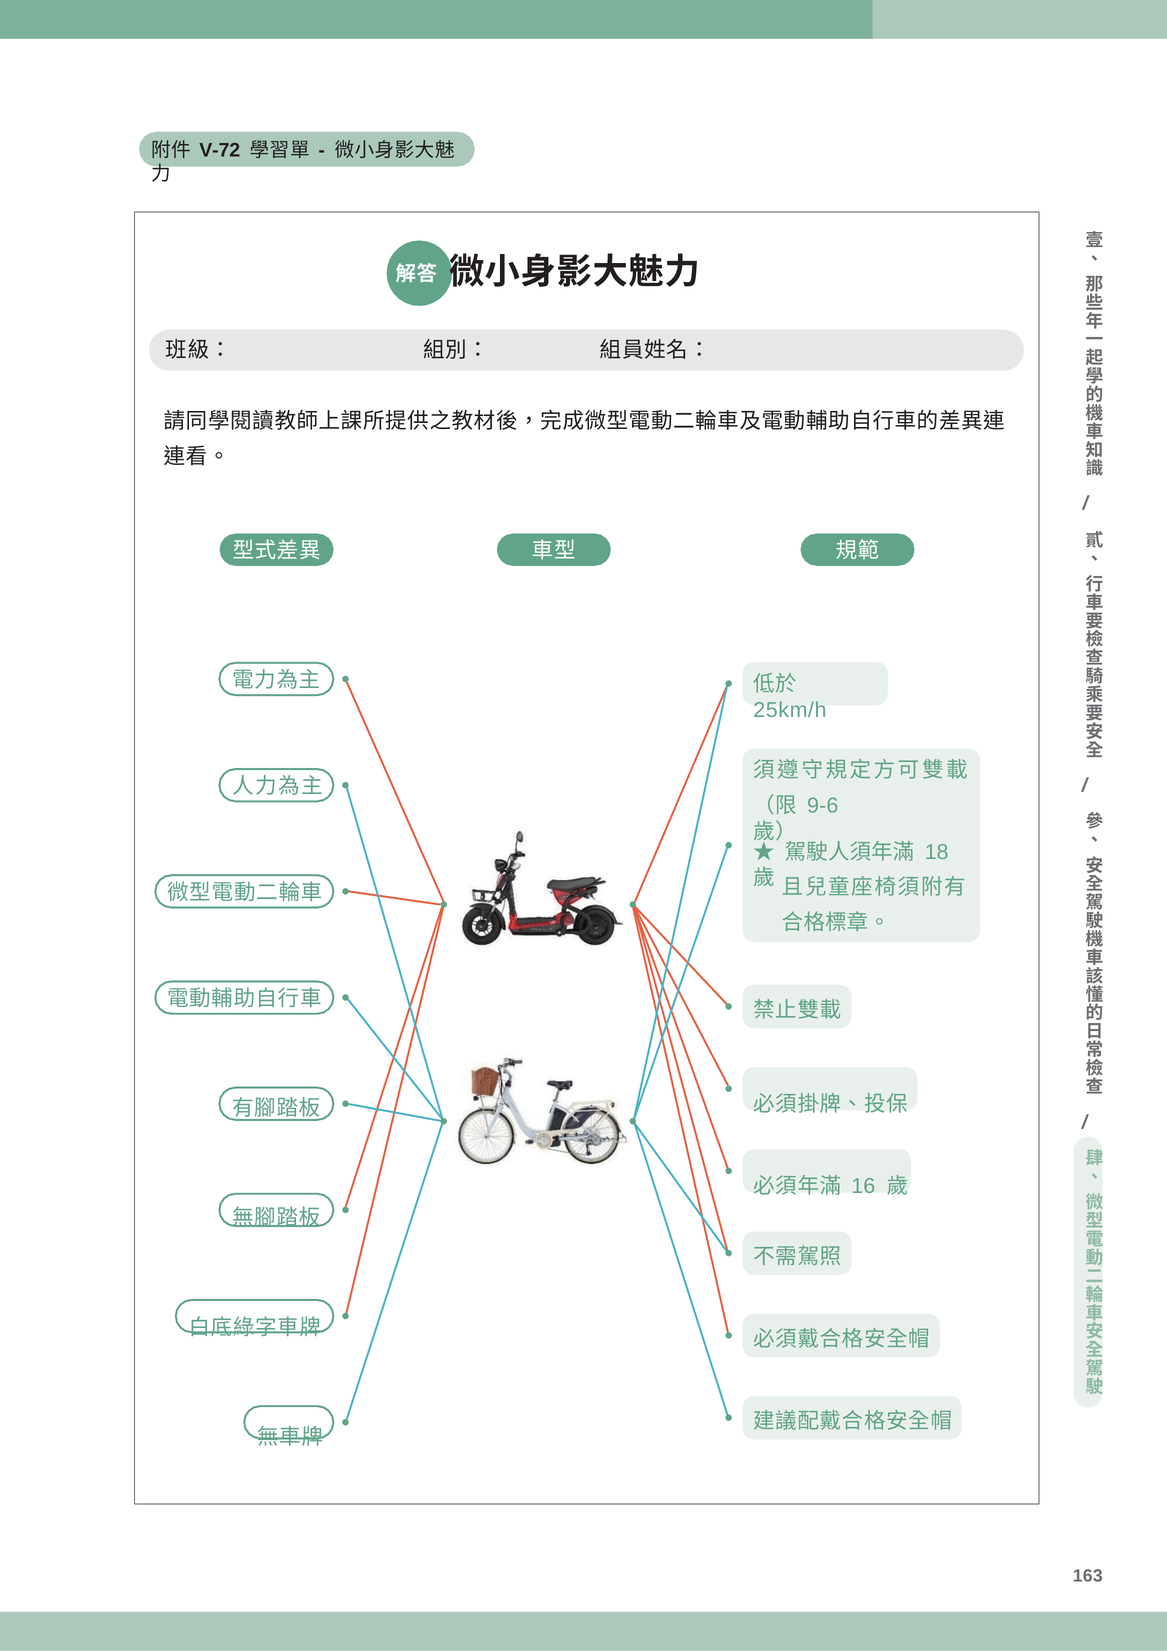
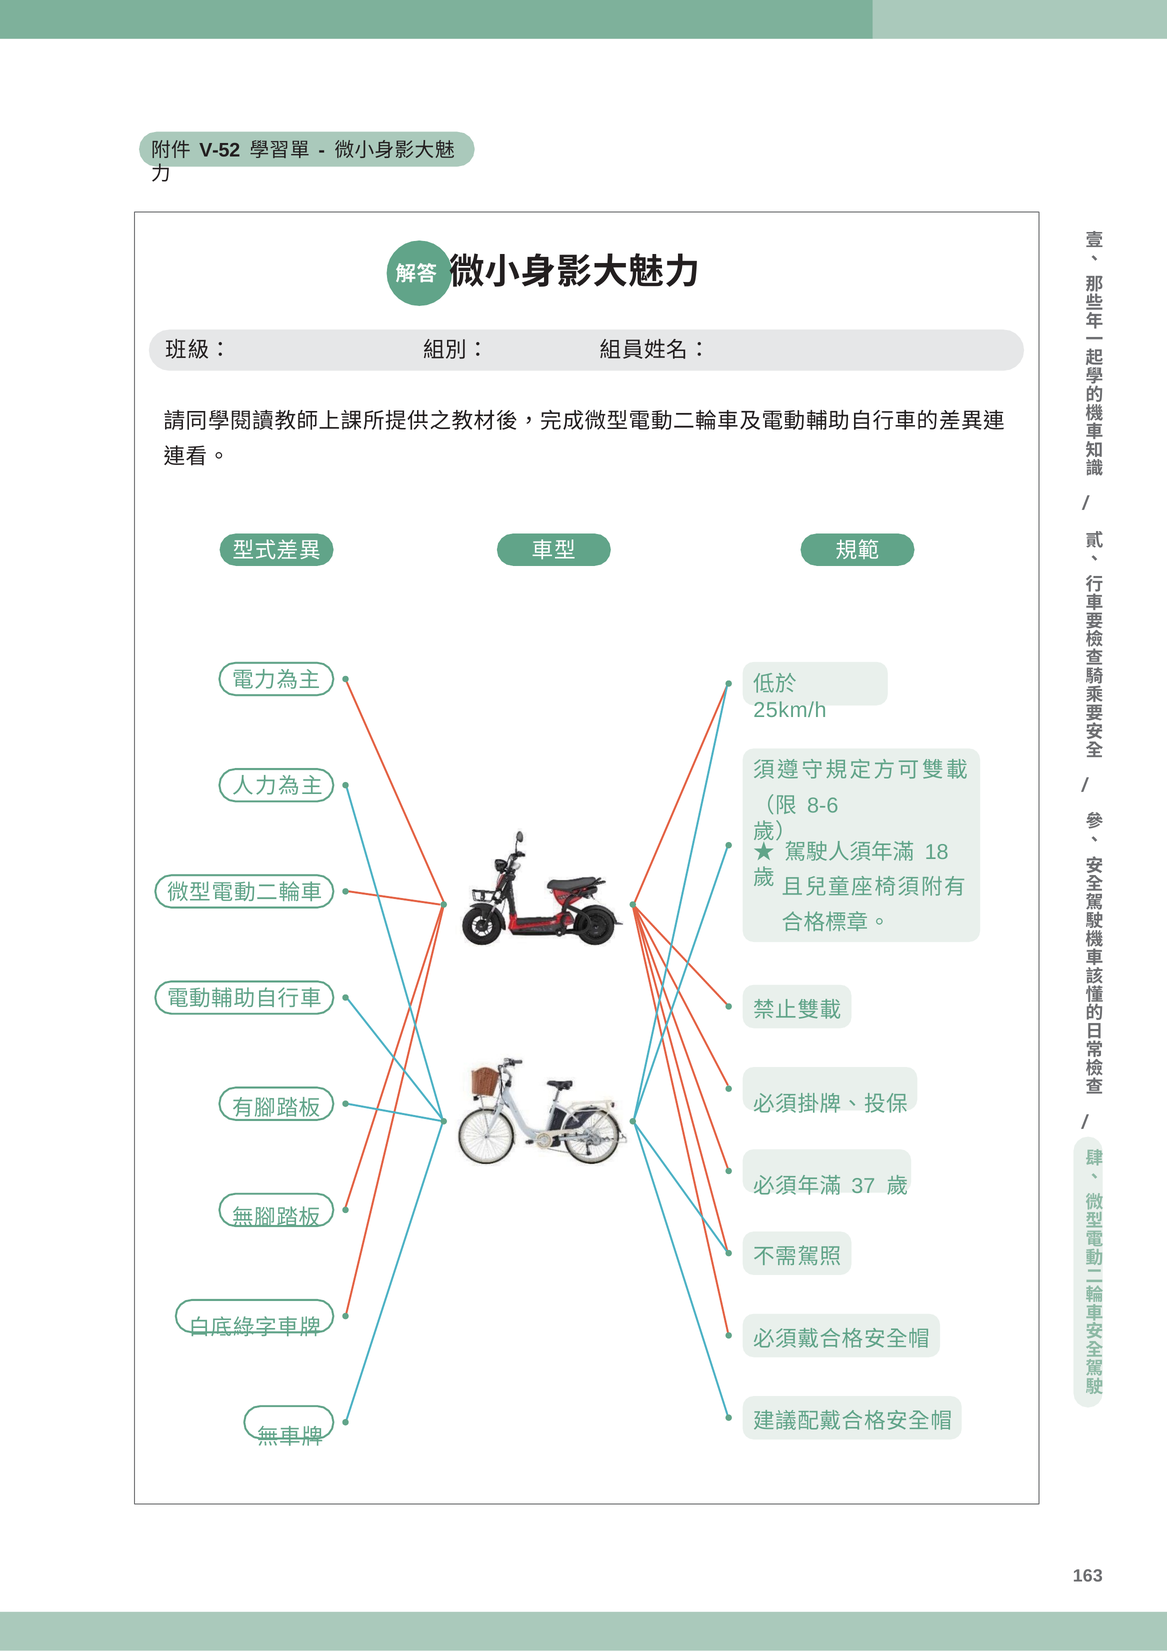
V-72: V-72 -> V-52
9-6: 9-6 -> 8-6
16: 16 -> 37
